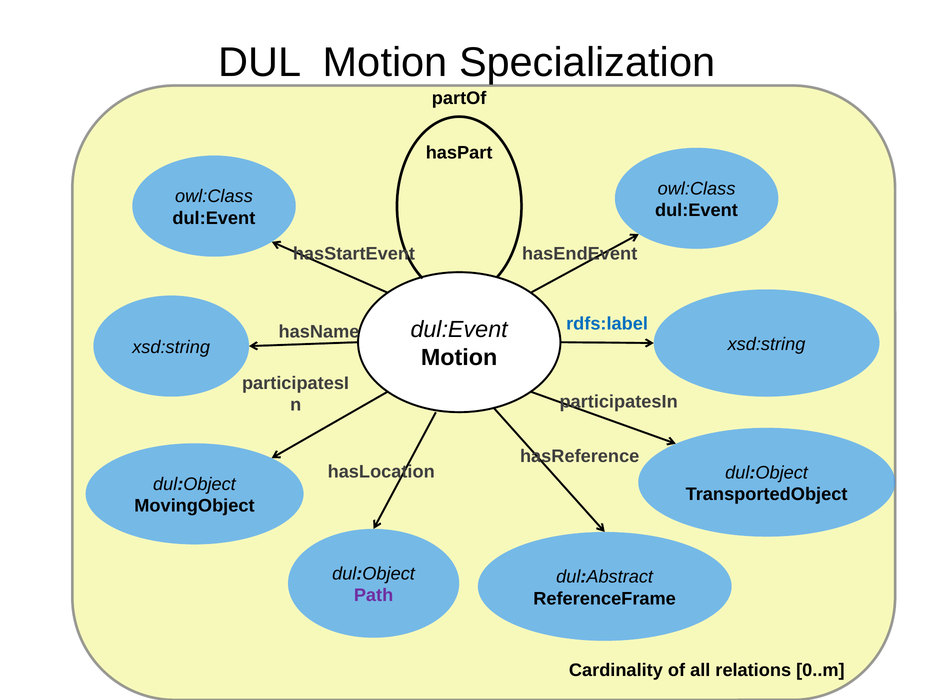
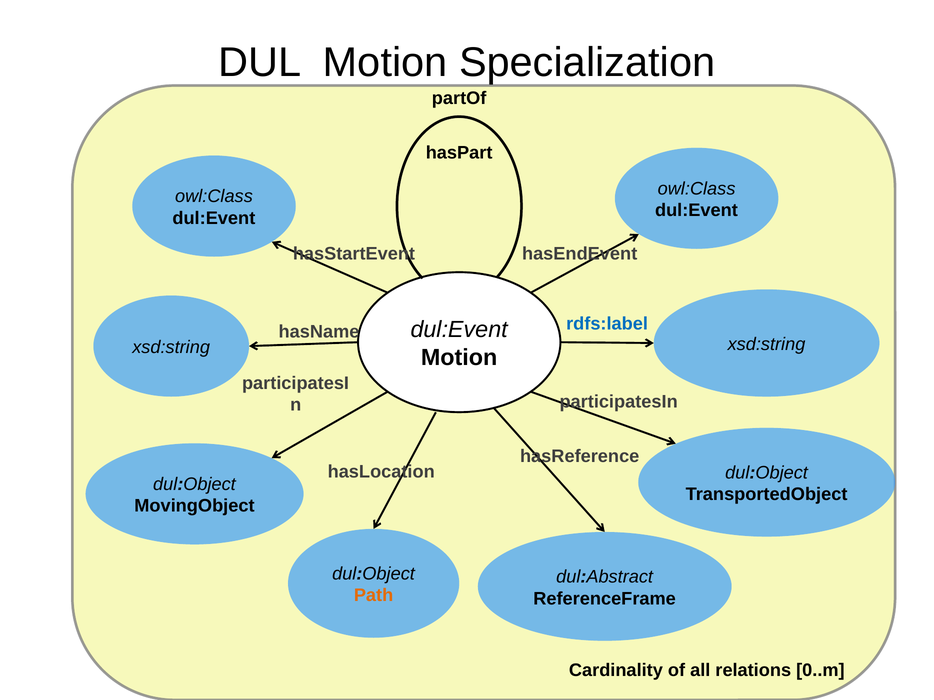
Path colour: purple -> orange
